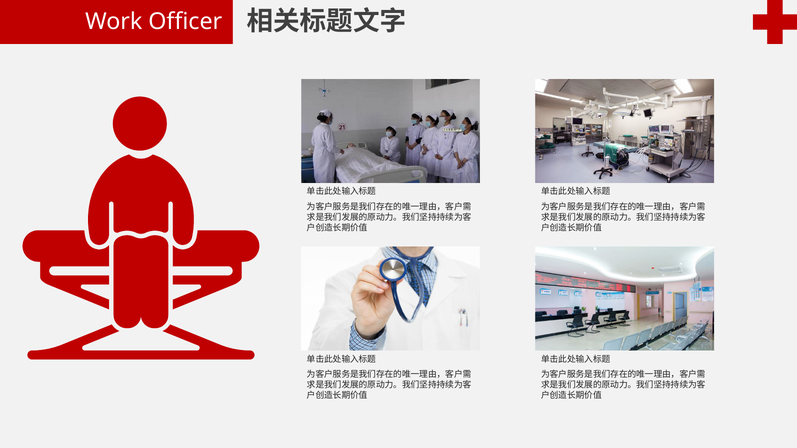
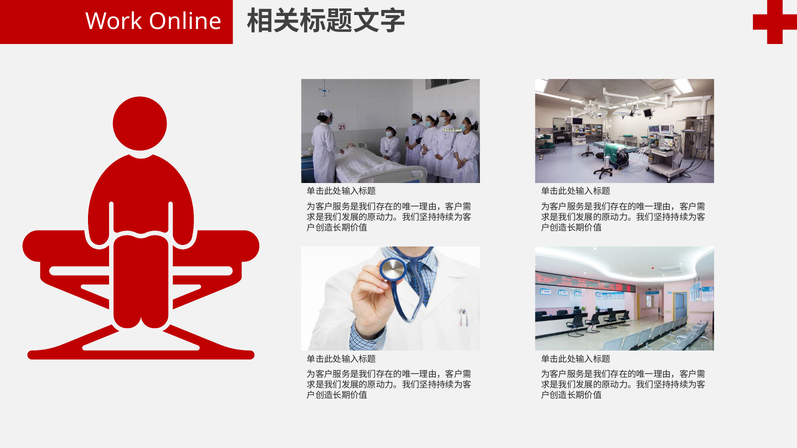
Officer: Officer -> Online
